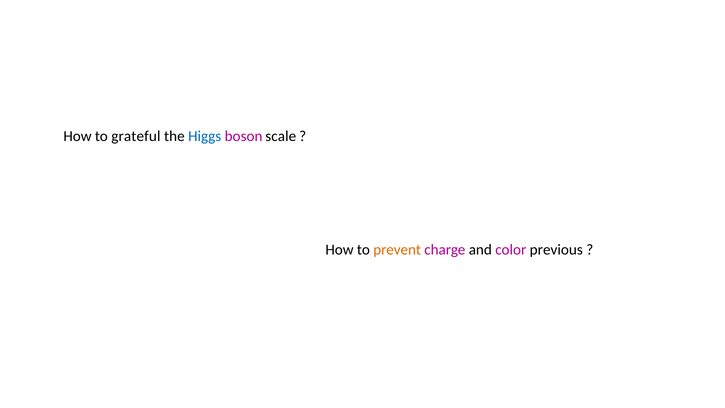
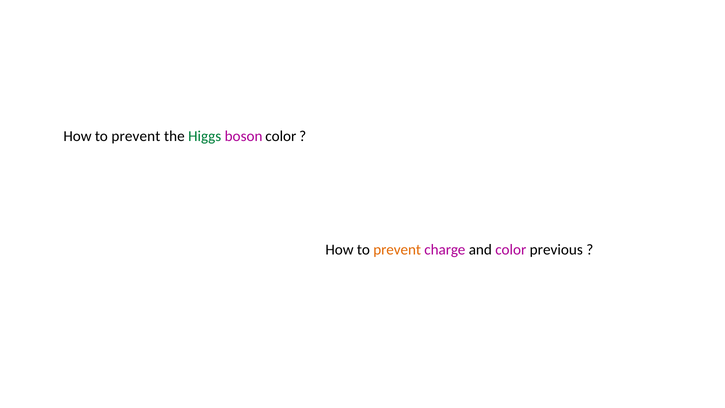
grateful at (136, 136): grateful -> prevent
Higgs colour: blue -> green
boson scale: scale -> color
